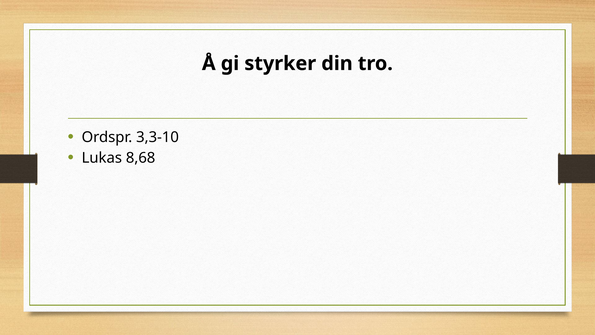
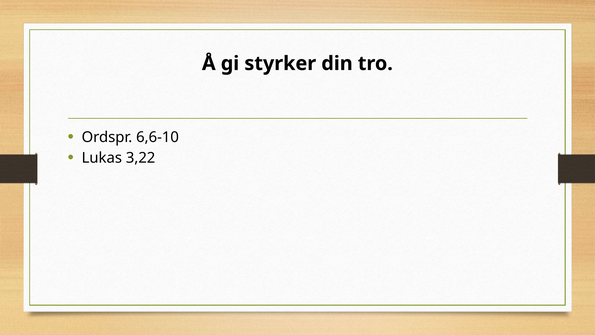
3,3-10: 3,3-10 -> 6,6-10
8,68: 8,68 -> 3,22
